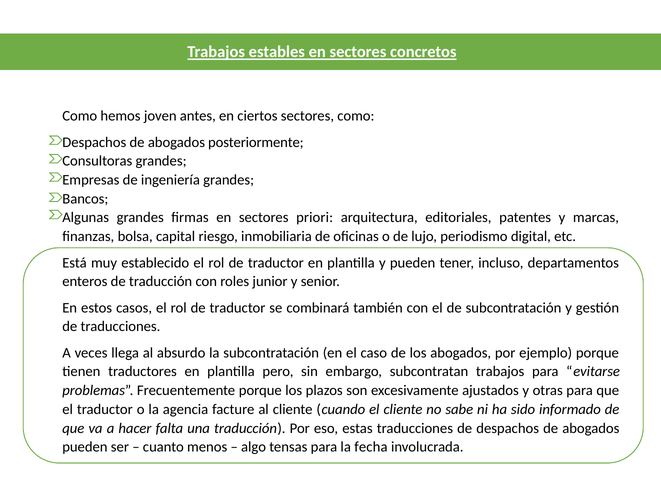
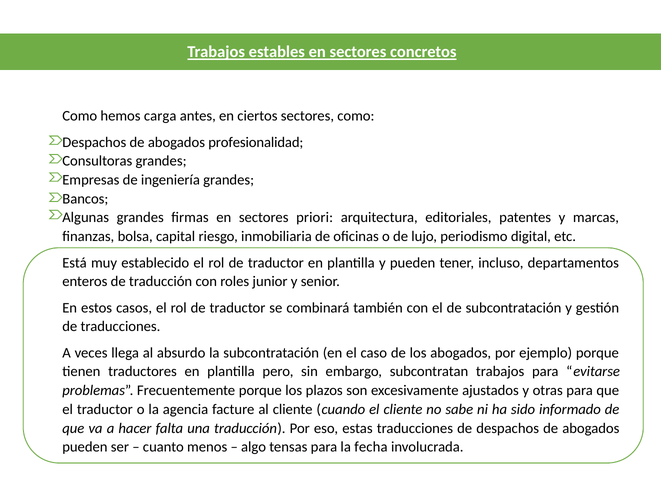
joven: joven -> carga
posteriormente: posteriormente -> profesionalidad
